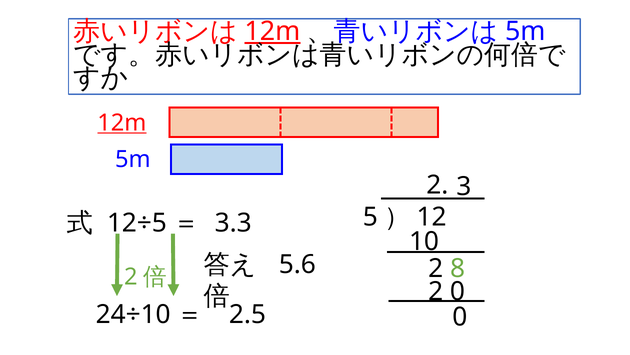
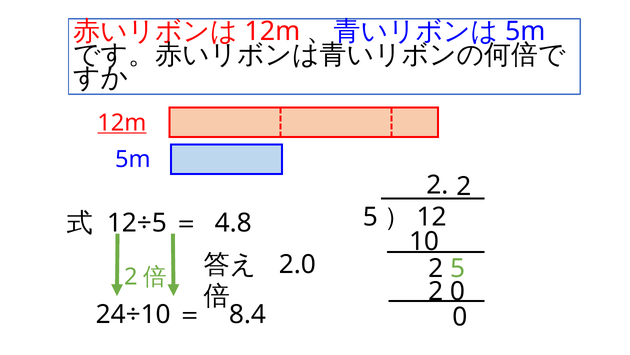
12m at (272, 31) underline: present -> none
2 3: 3 -> 2
3.3: 3.3 -> 4.8
5.6: 5.6 -> 2.0
2 8: 8 -> 5
2.5: 2.5 -> 8.4
